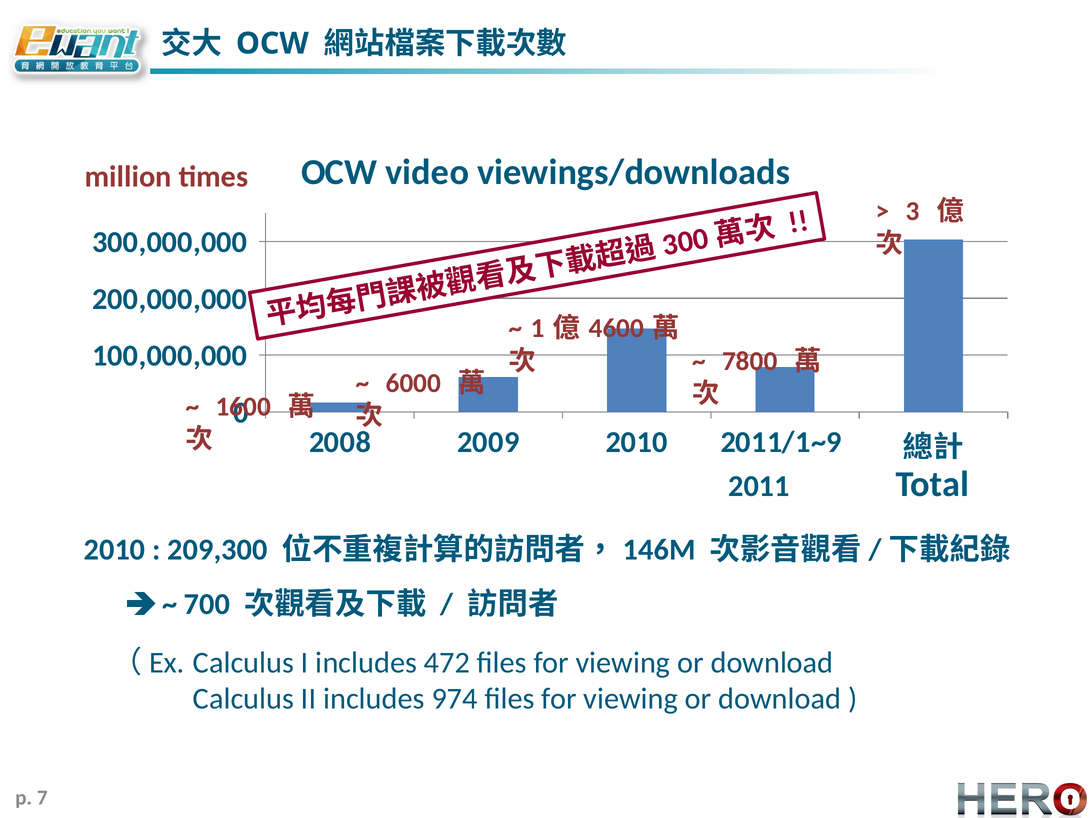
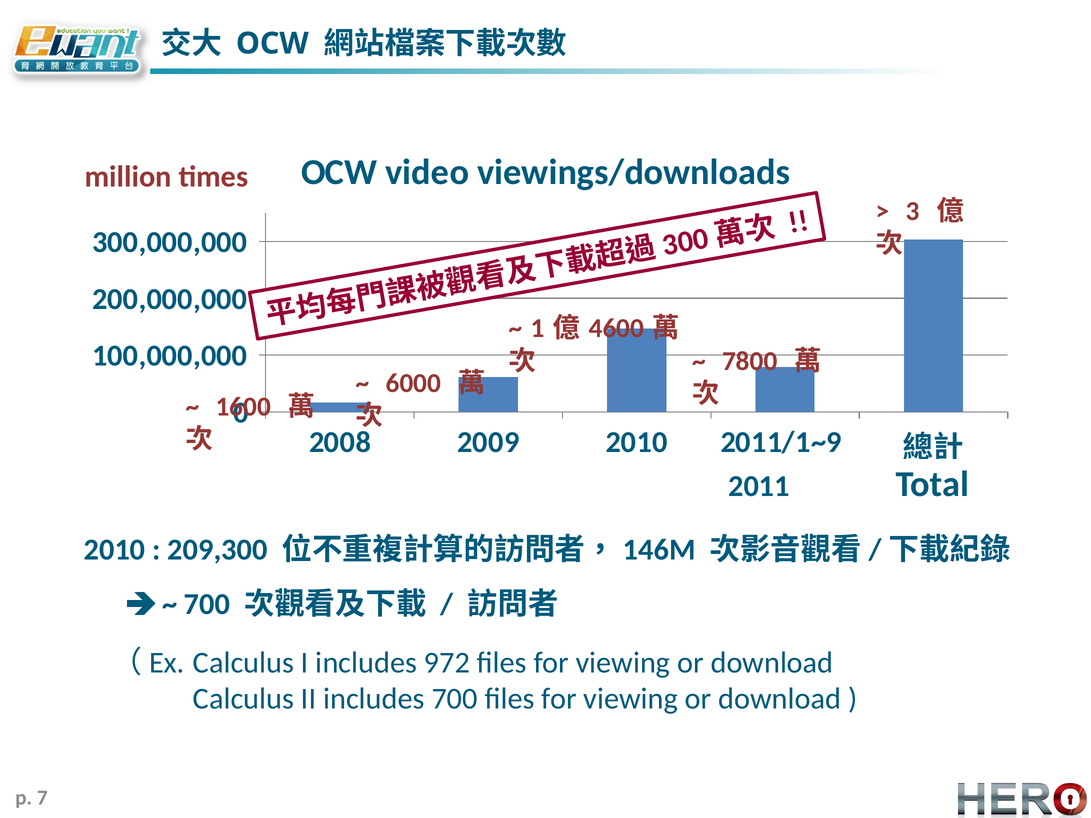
472: 472 -> 972
includes 974: 974 -> 700
